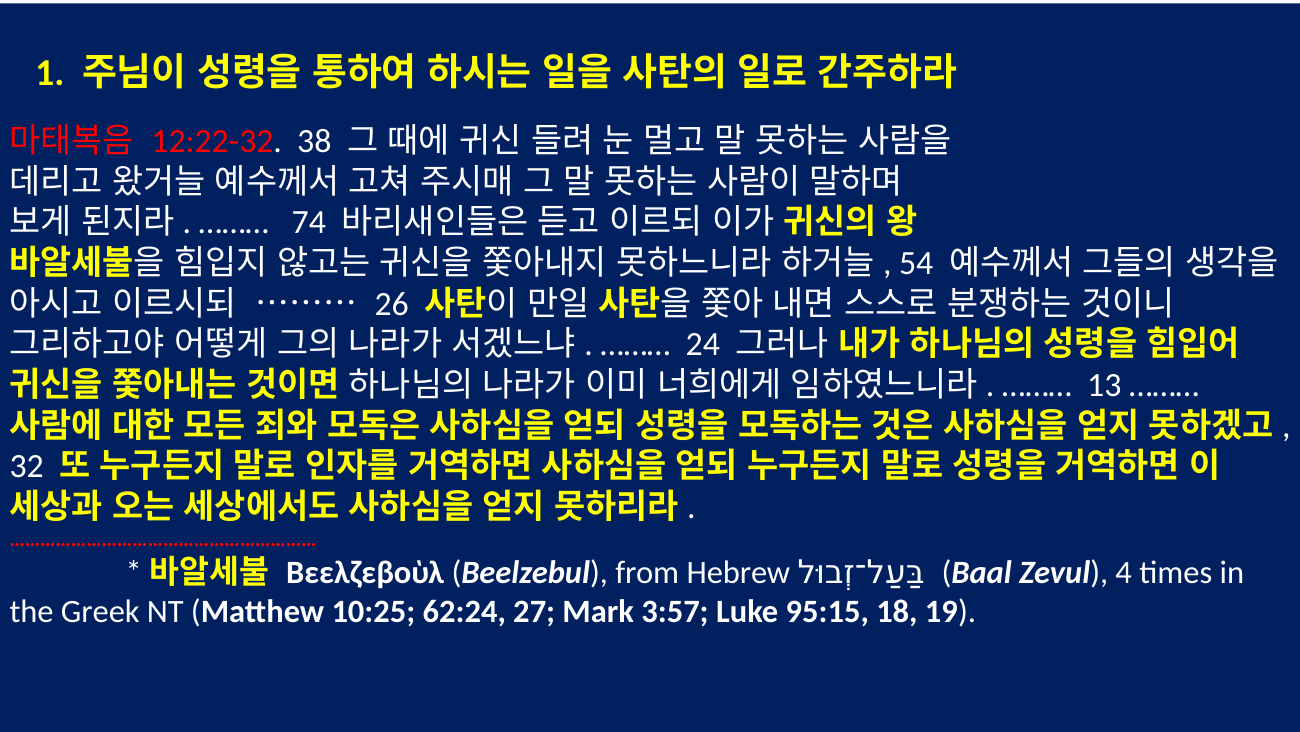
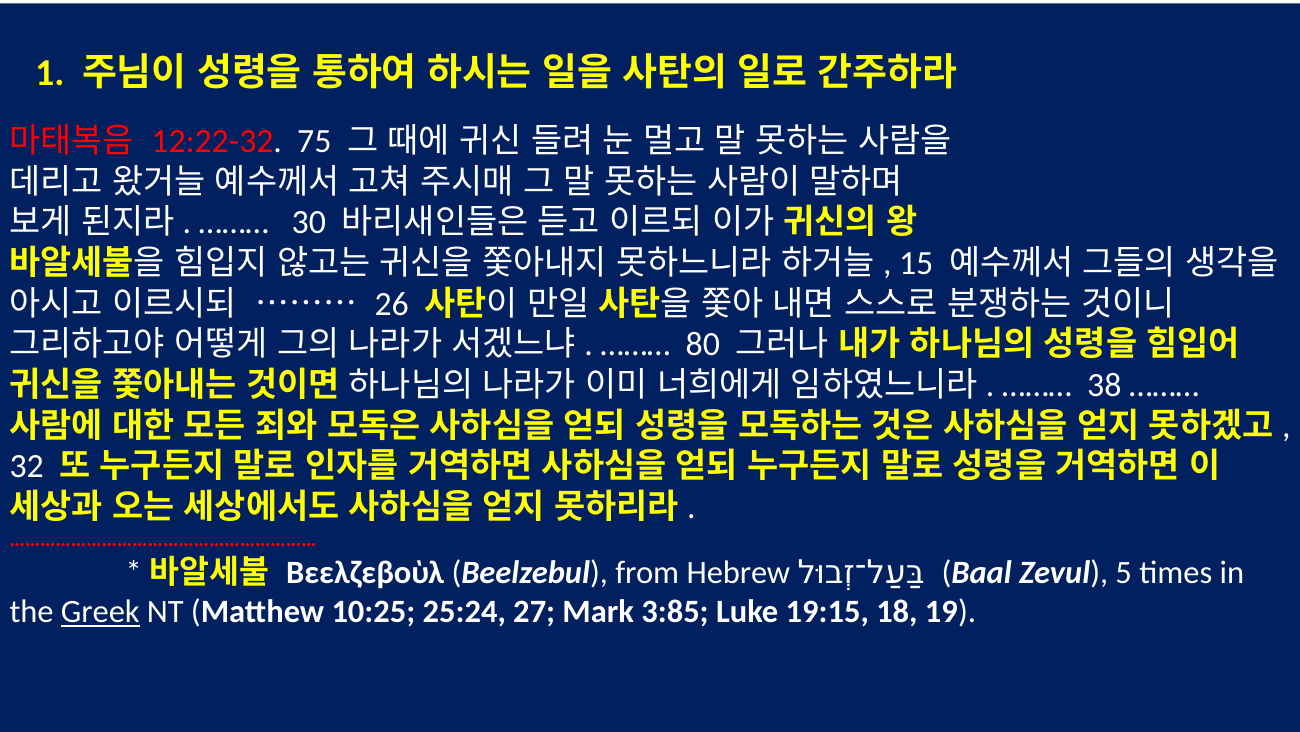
38: 38 -> 75
74: 74 -> 30
54: 54 -> 15
24: 24 -> 80
13: 13 -> 38
4: 4 -> 5
Greek underline: none -> present
62:24: 62:24 -> 25:24
3:57: 3:57 -> 3:85
95:15: 95:15 -> 19:15
